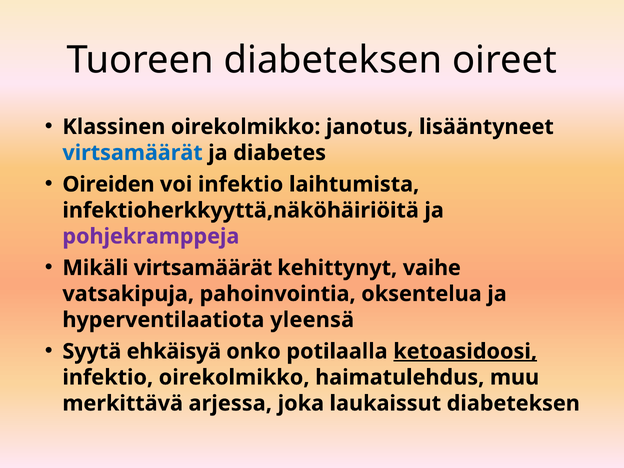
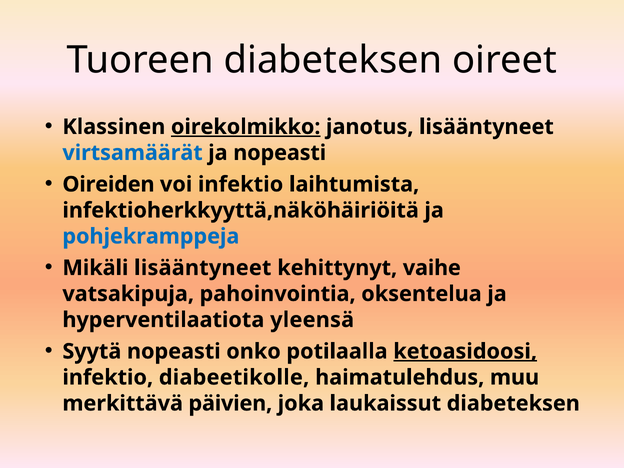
oirekolmikko at (246, 127) underline: none -> present
ja diabetes: diabetes -> nopeasti
pohjekramppeja colour: purple -> blue
Mikäli virtsamäärät: virtsamäärät -> lisääntyneet
Syytä ehkäisyä: ehkäisyä -> nopeasti
infektio oirekolmikko: oirekolmikko -> diabeetikolle
arjessa: arjessa -> päivien
